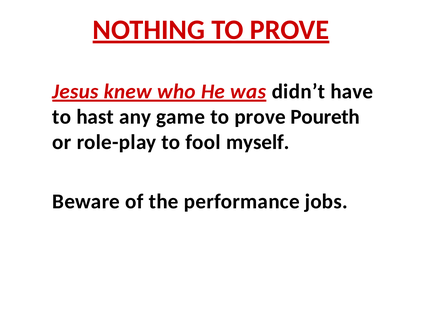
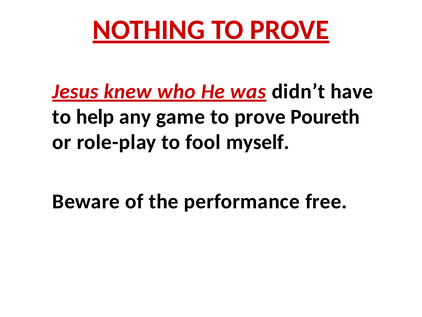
hast: hast -> help
jobs: jobs -> free
